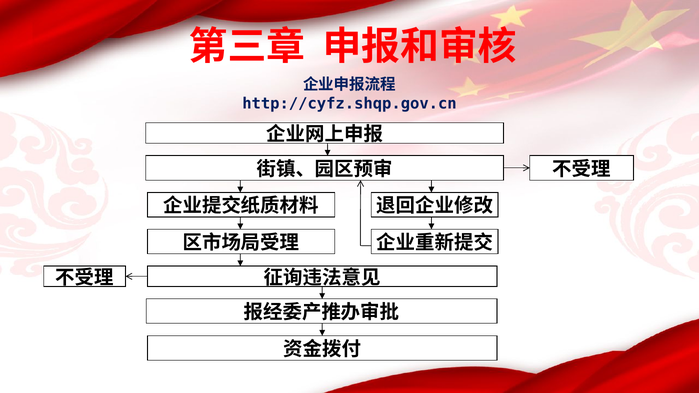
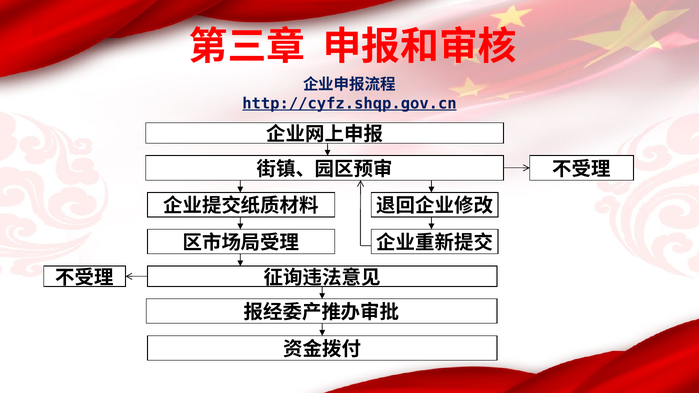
http://cyfz.shqp.gov.cn underline: none -> present
